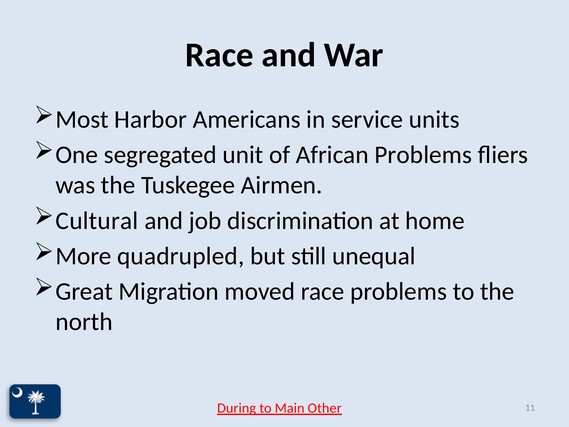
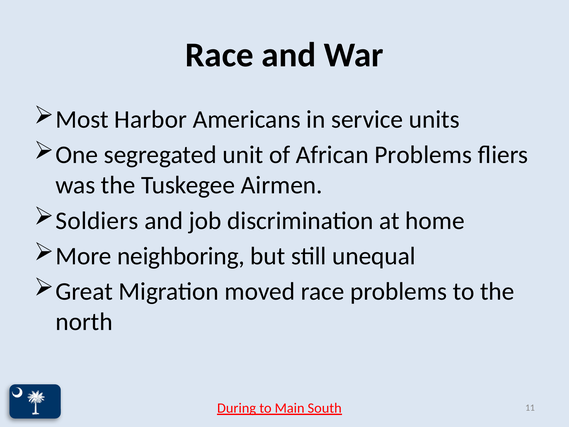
Cultural: Cultural -> Soldiers
quadrupled: quadrupled -> neighboring
Other: Other -> South
